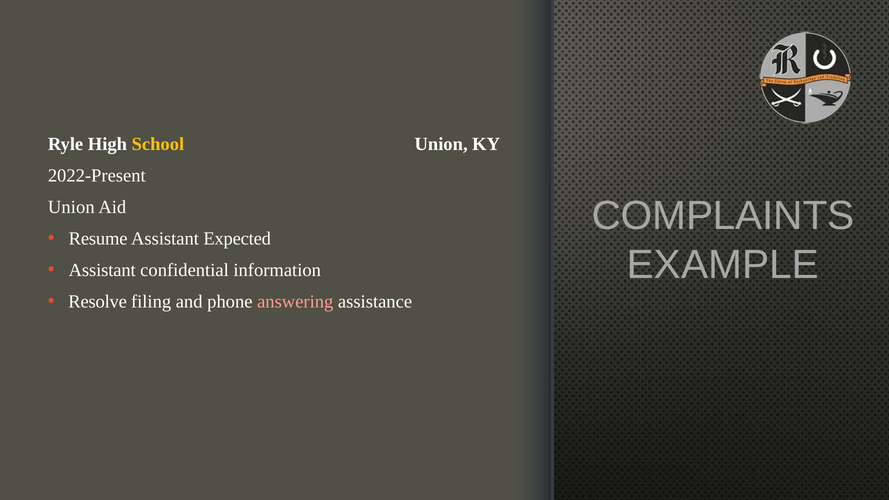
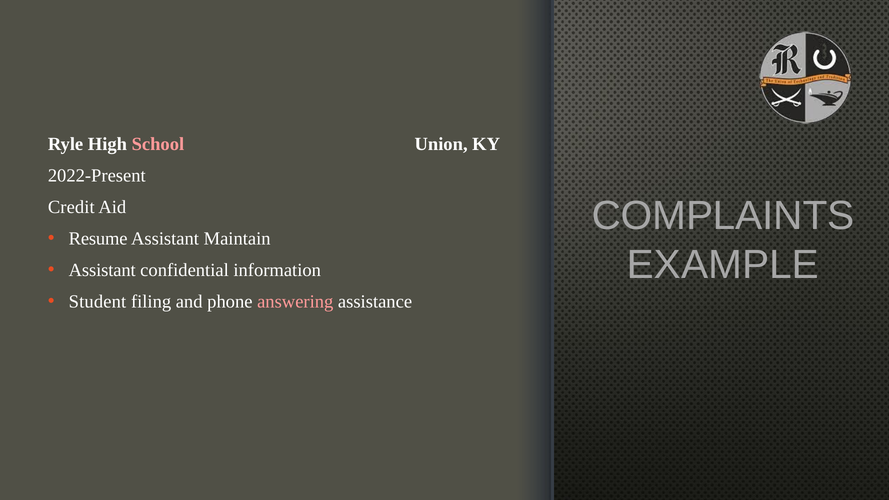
School colour: yellow -> pink
Union at (71, 207): Union -> Credit
Expected: Expected -> Maintain
Resolve: Resolve -> Student
